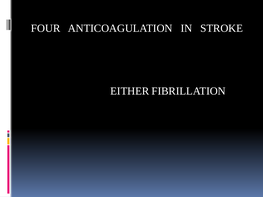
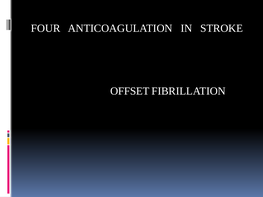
EITHER: EITHER -> OFFSET
